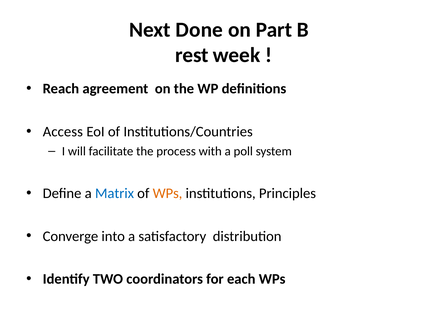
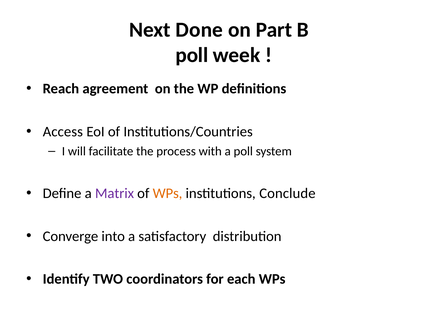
rest at (192, 55): rest -> poll
Matrix colour: blue -> purple
Principles: Principles -> Conclude
